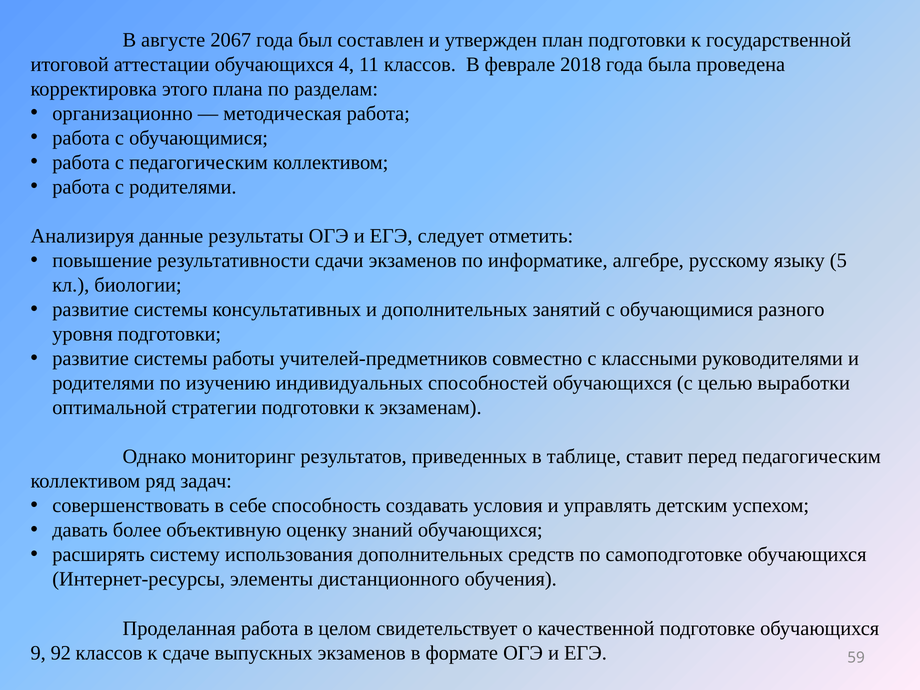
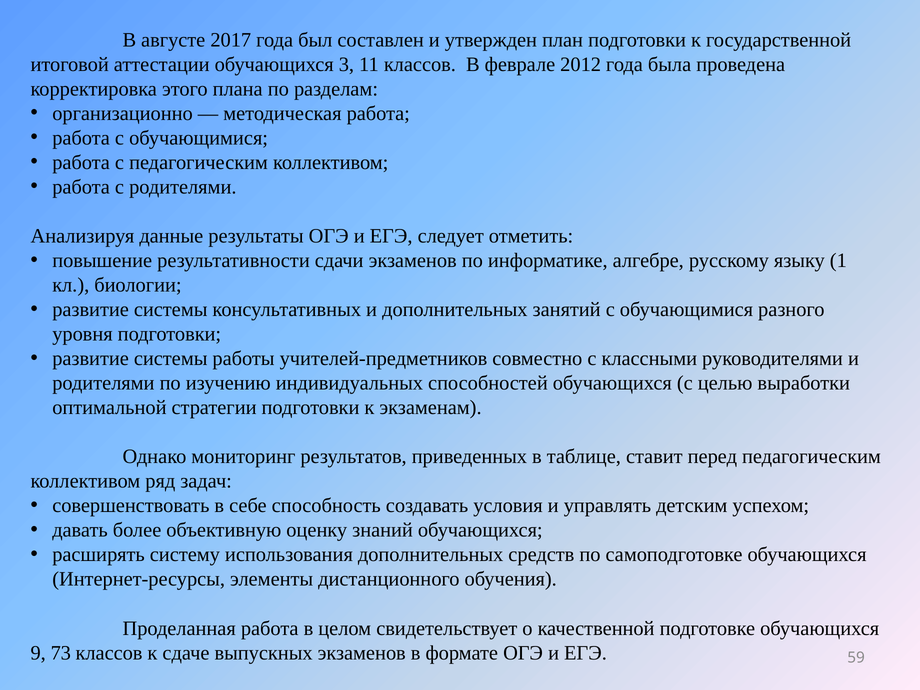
2067: 2067 -> 2017
4: 4 -> 3
2018: 2018 -> 2012
5: 5 -> 1
92: 92 -> 73
